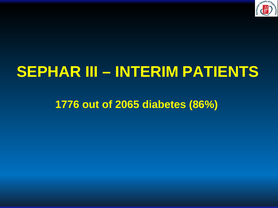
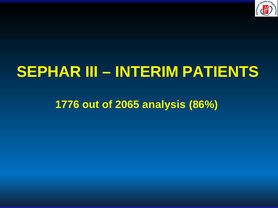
diabetes: diabetes -> analysis
